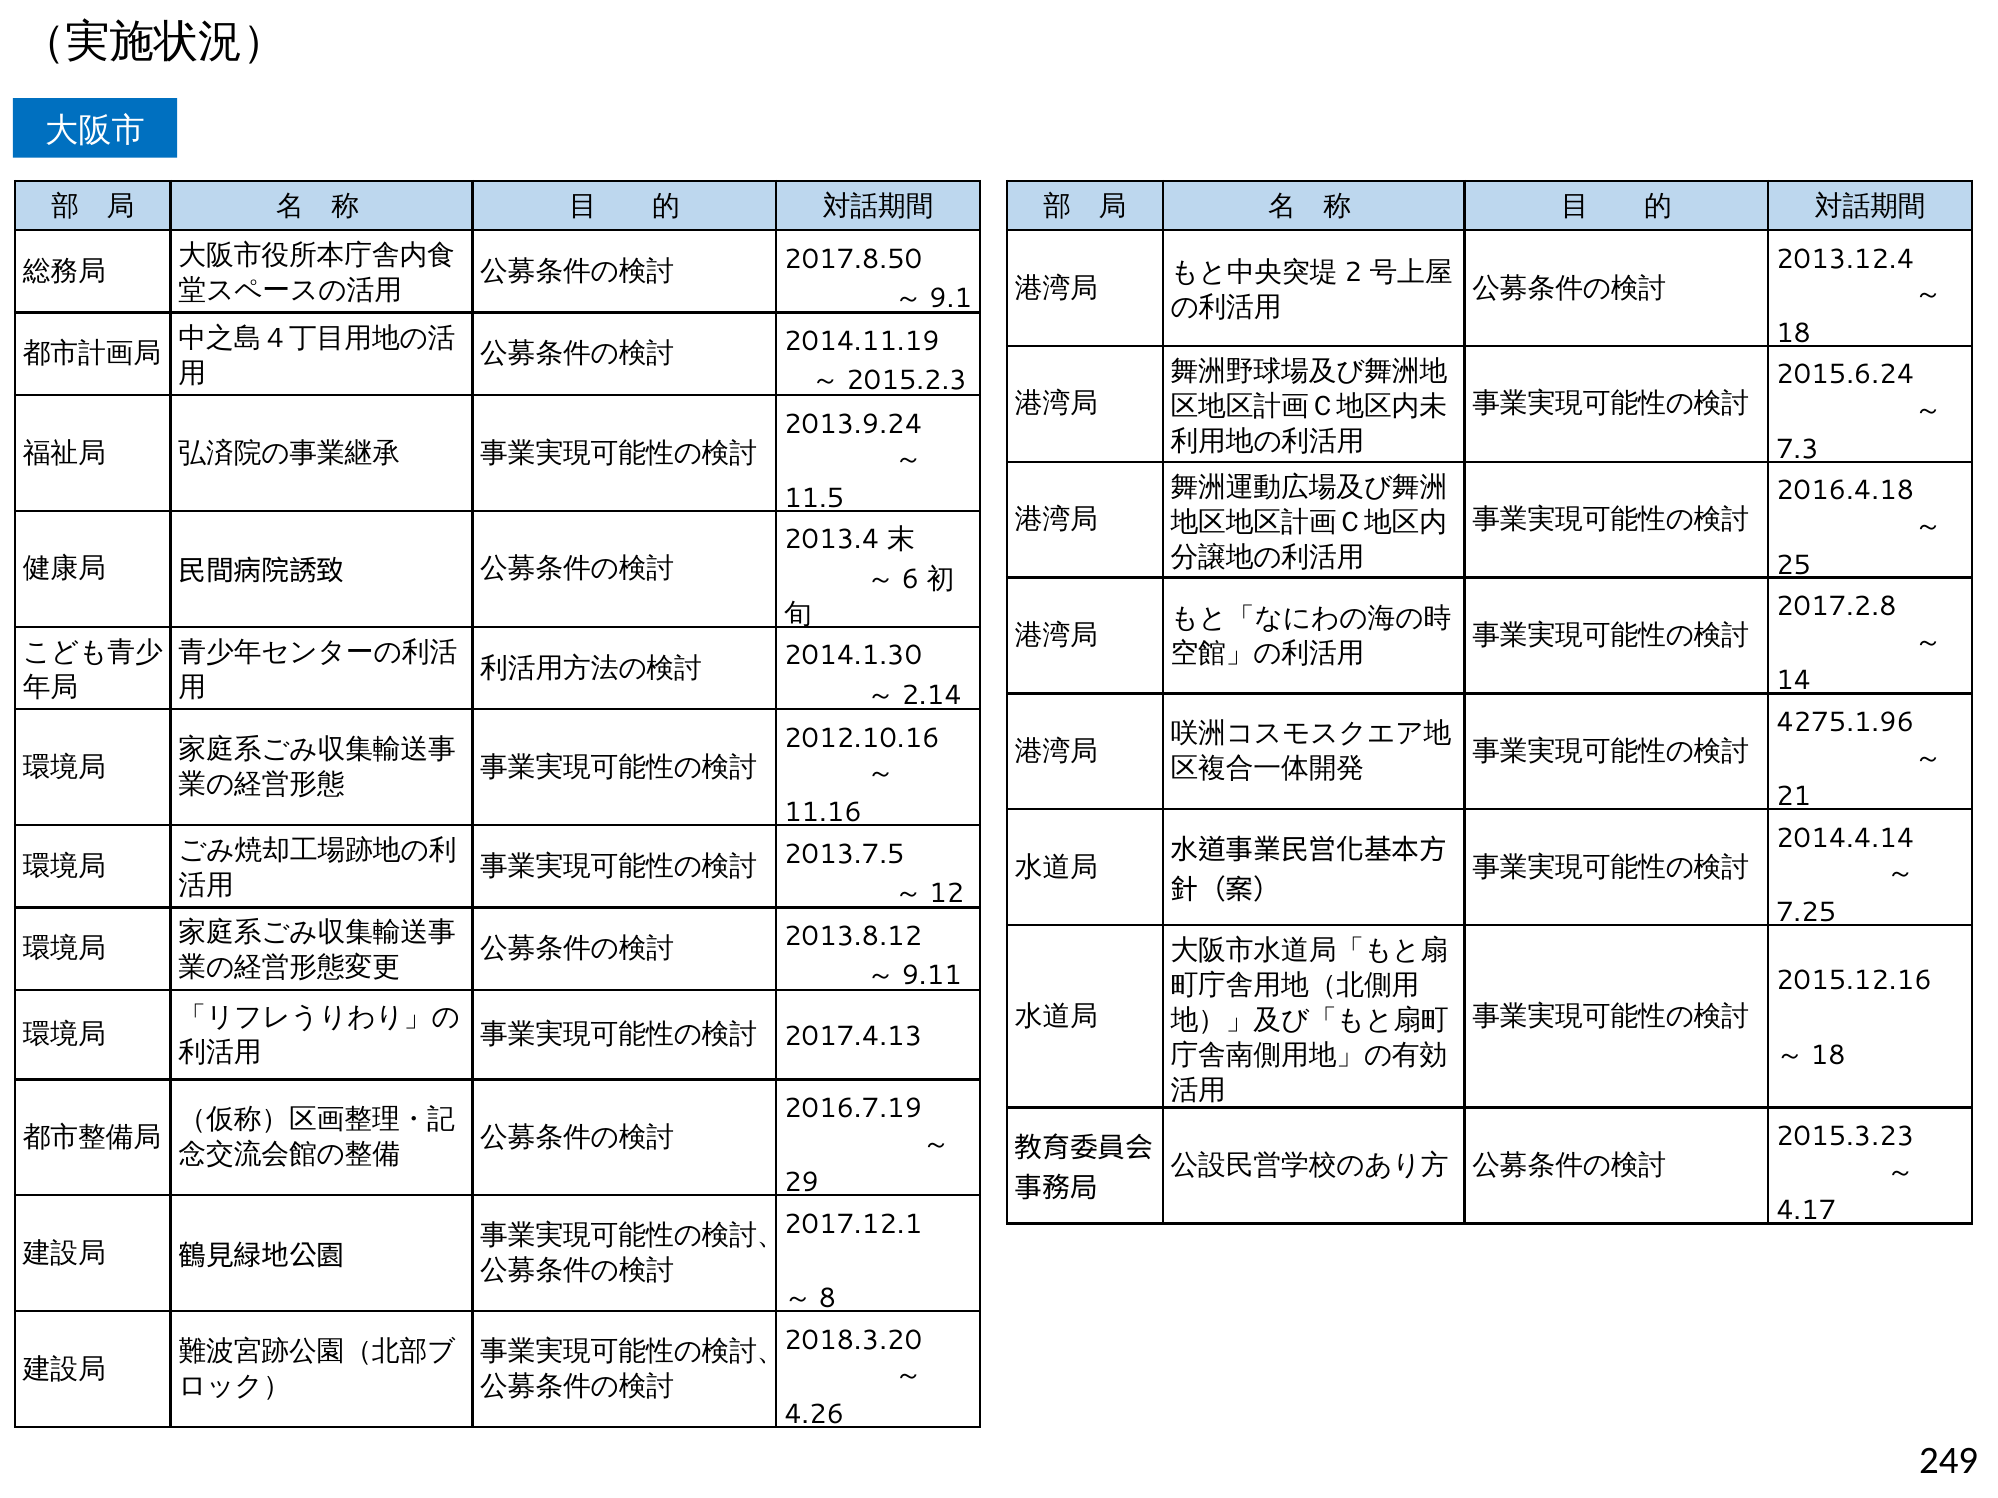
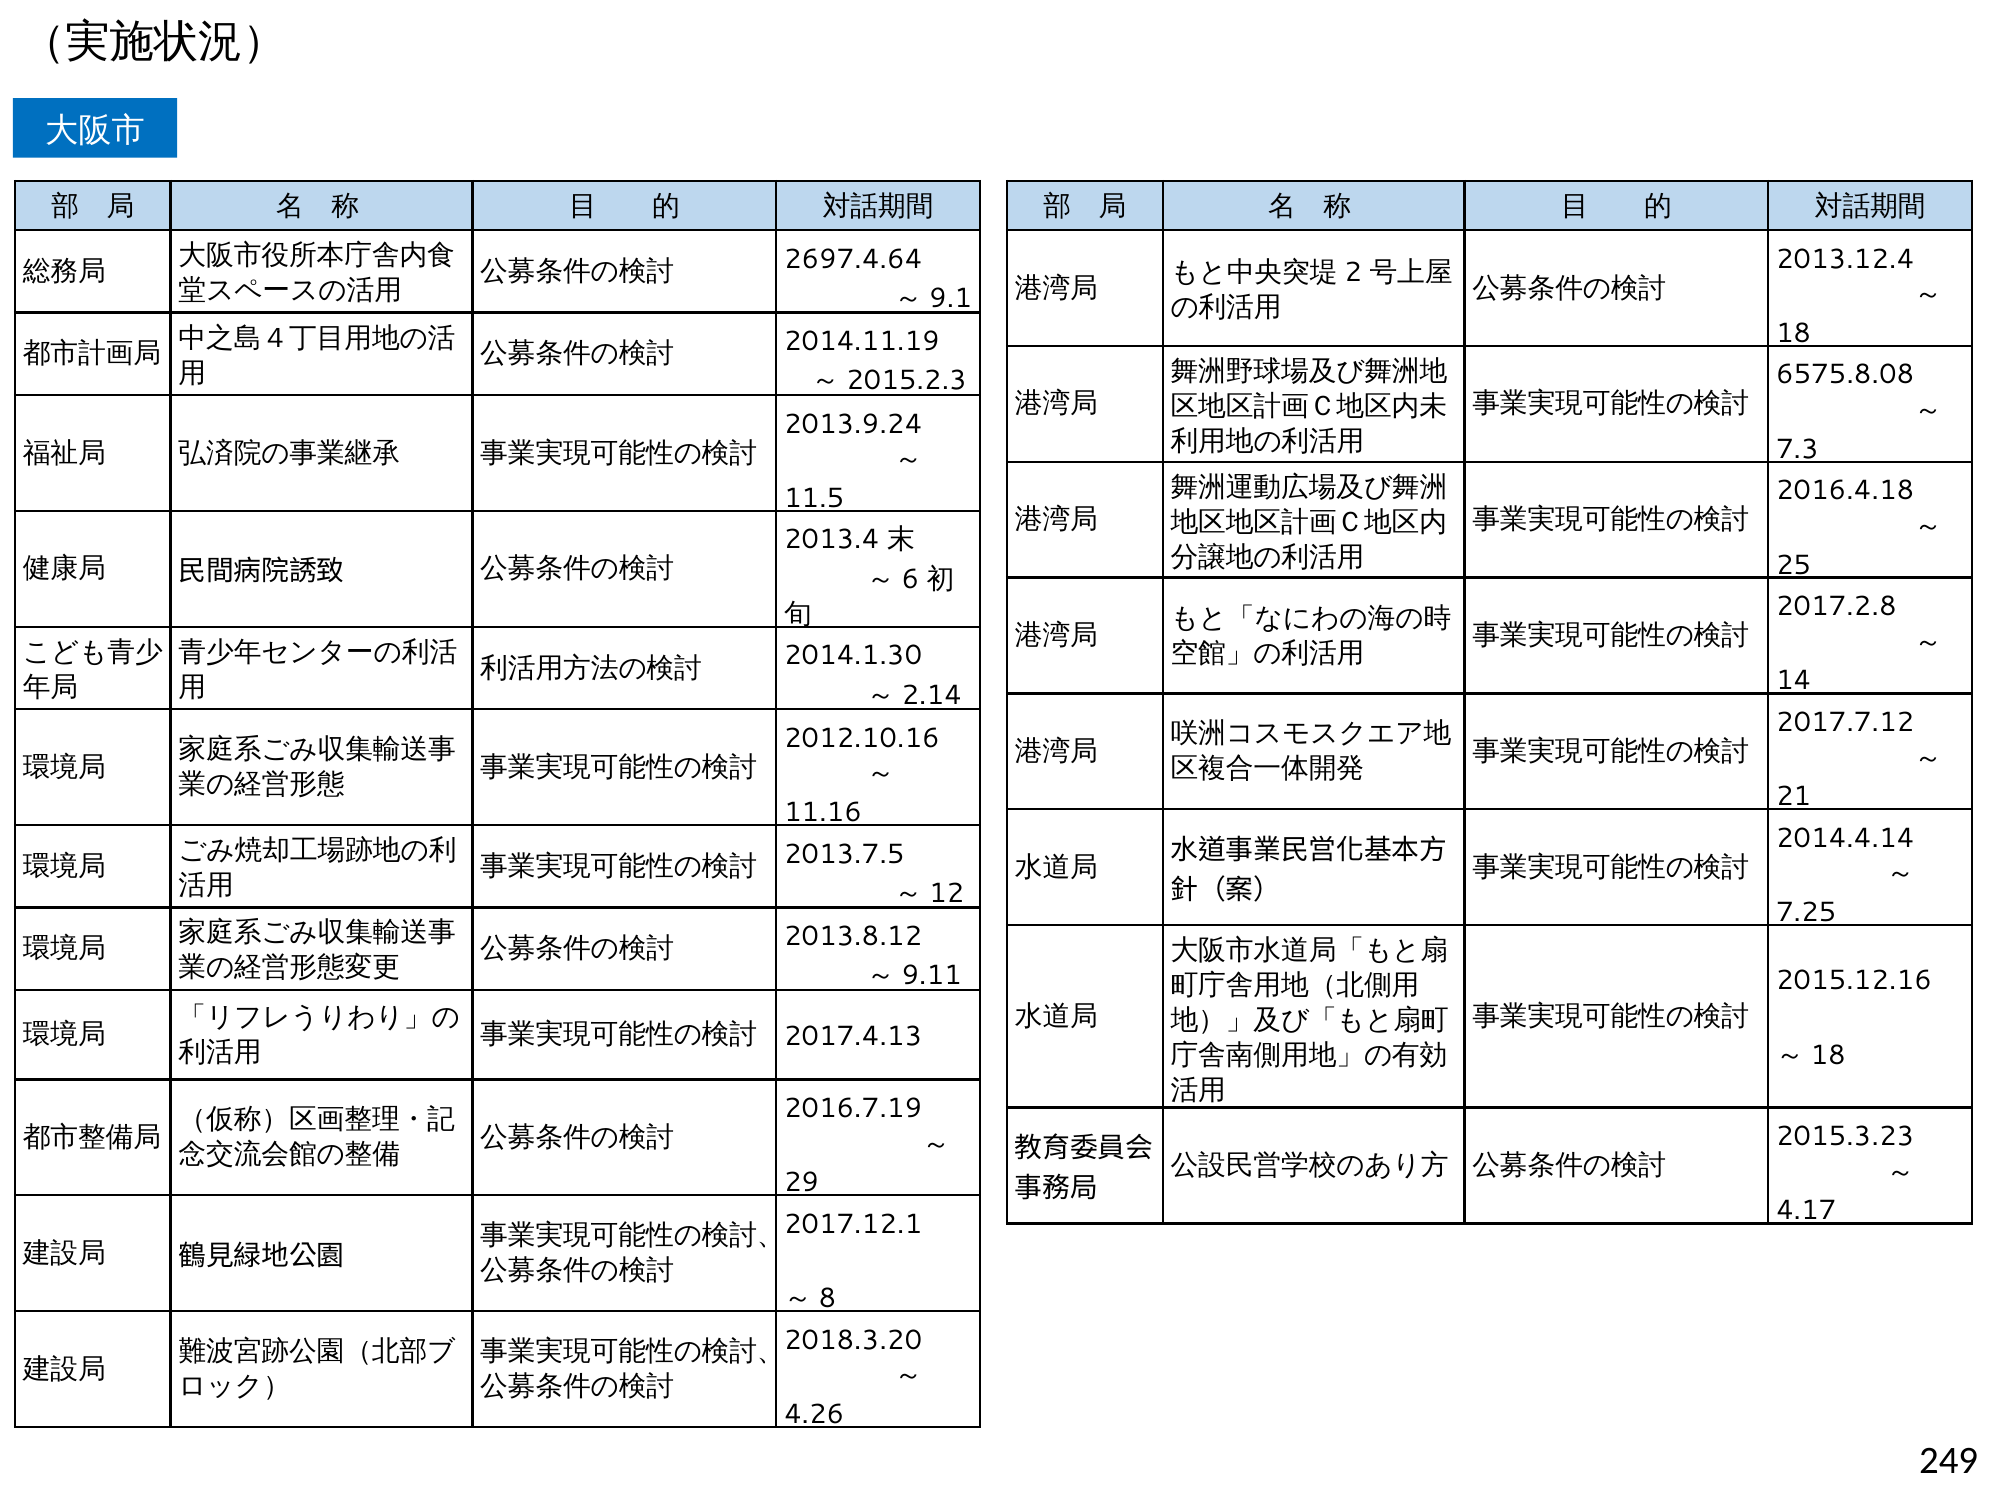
2017.8.50: 2017.8.50 -> 2697.4.64
2015.6.24: 2015.6.24 -> 6575.8.08
4275.1.96: 4275.1.96 -> 2017.7.12
